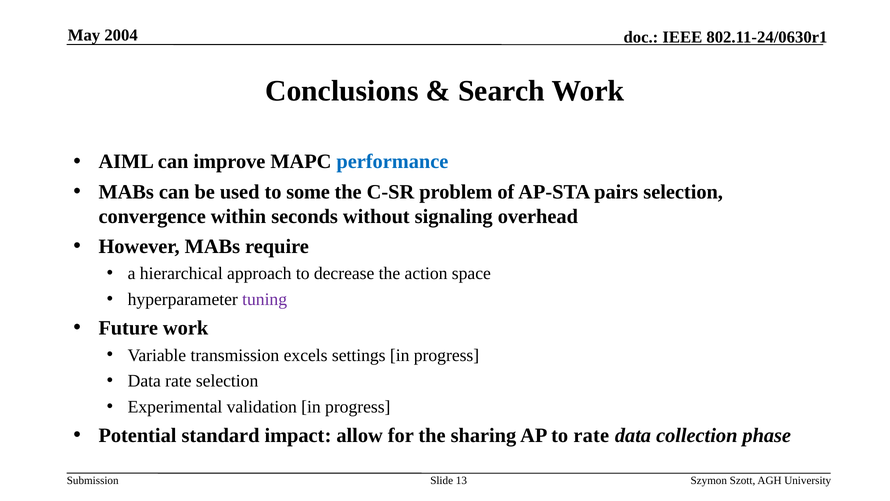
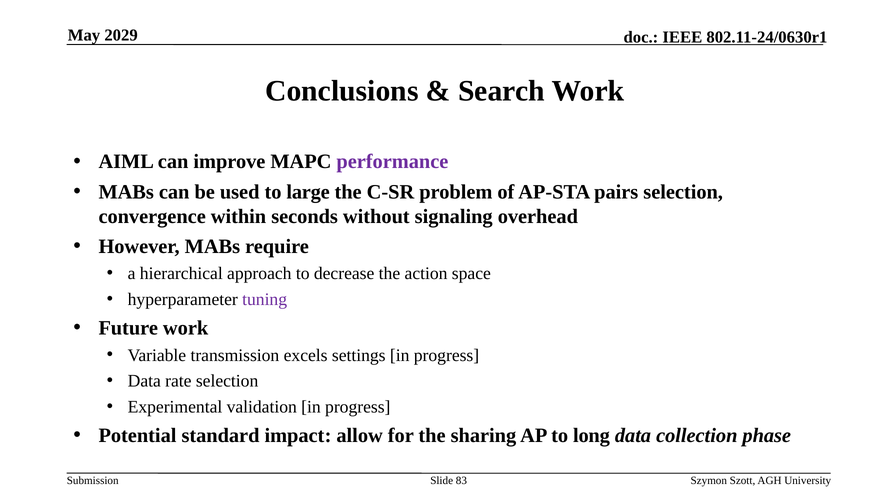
2004: 2004 -> 2029
performance colour: blue -> purple
some: some -> large
to rate: rate -> long
13: 13 -> 83
